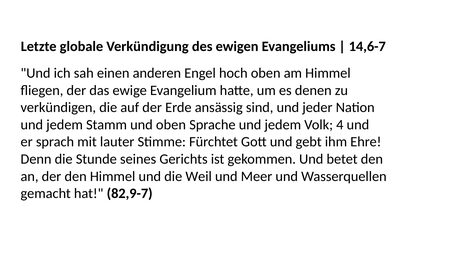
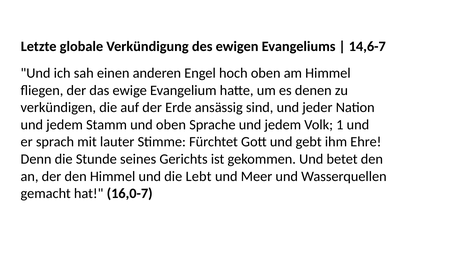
4: 4 -> 1
Weil: Weil -> Lebt
82,9-7: 82,9-7 -> 16,0-7
